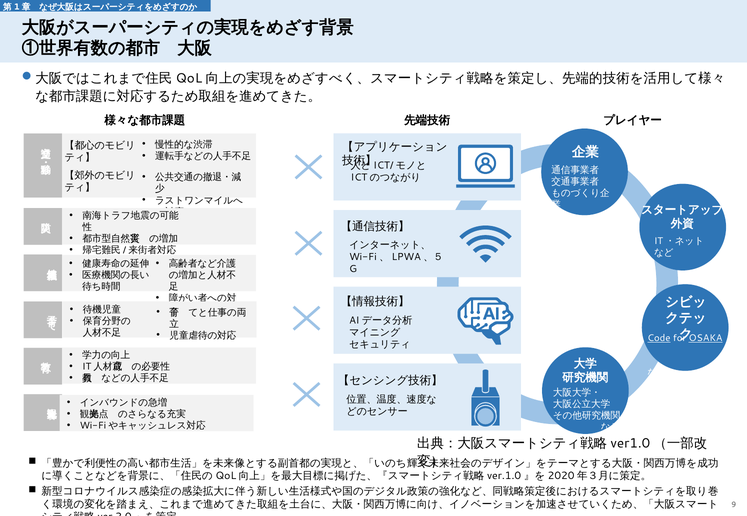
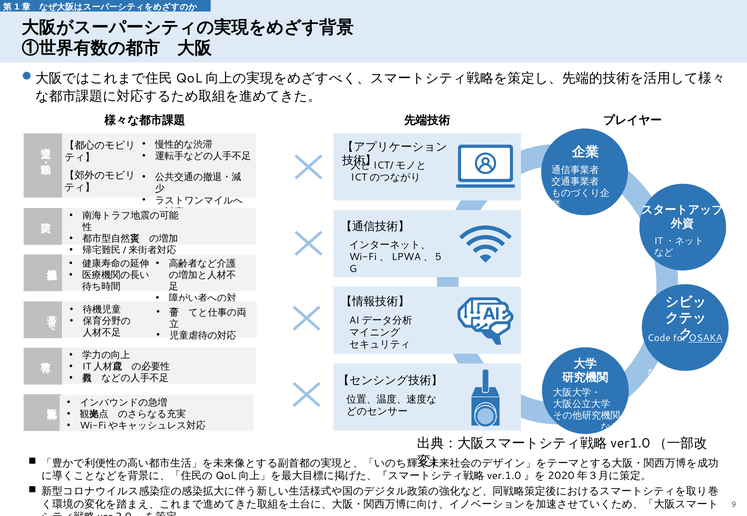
Code underline: present -> none
